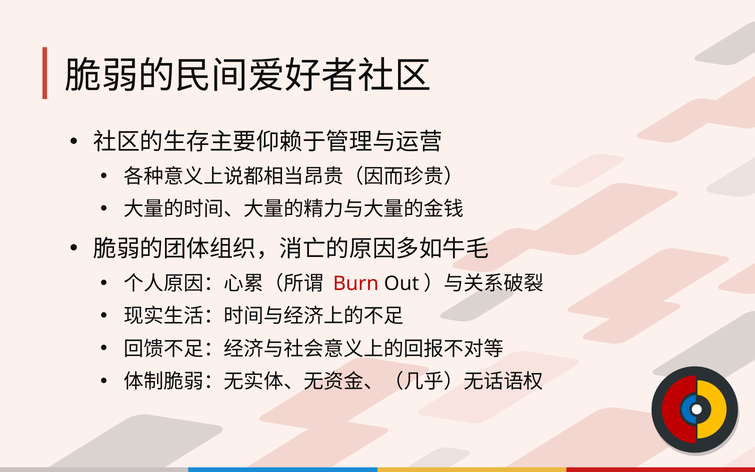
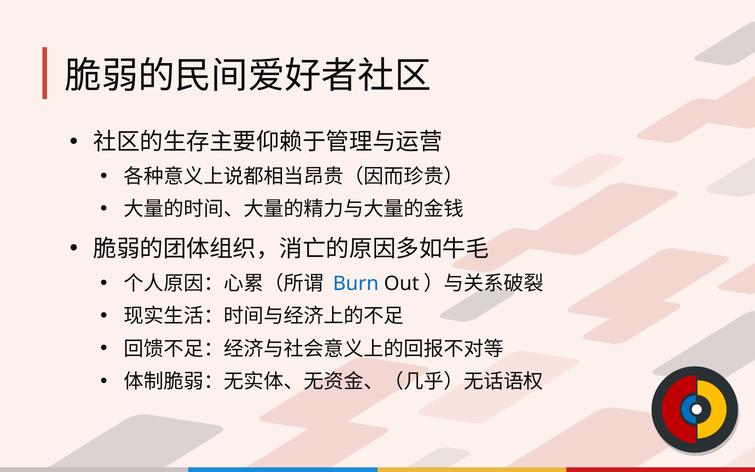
Burn colour: red -> blue
